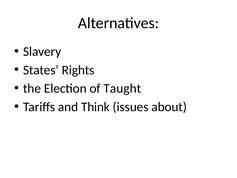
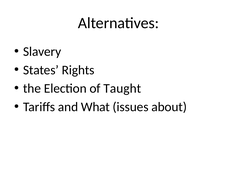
Think: Think -> What
